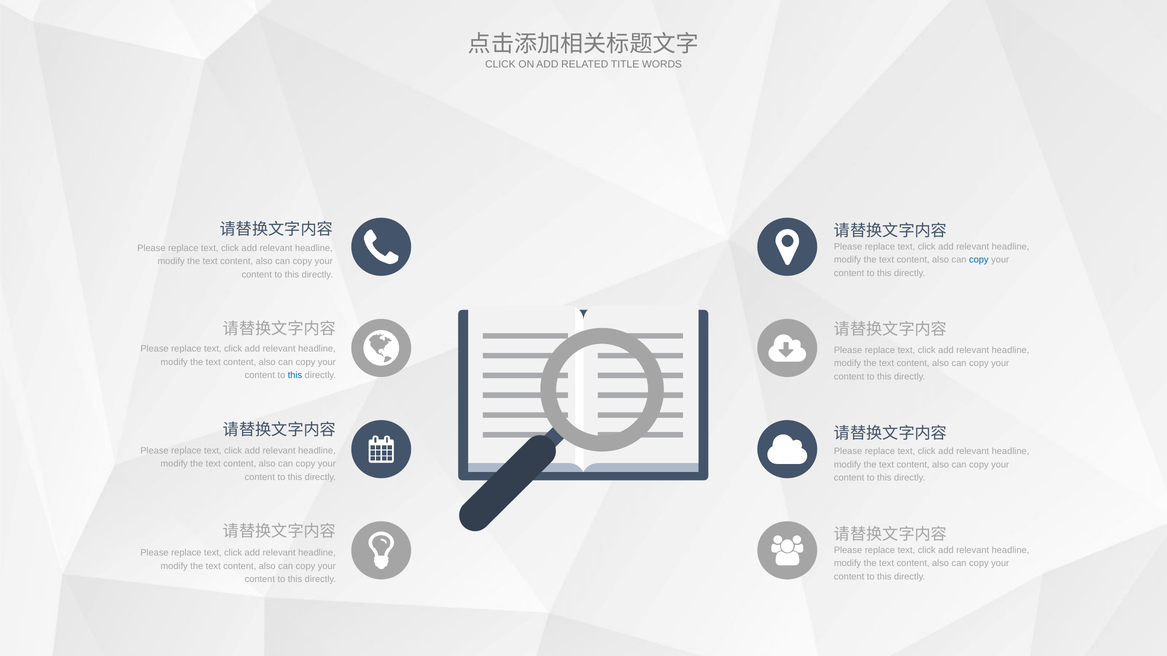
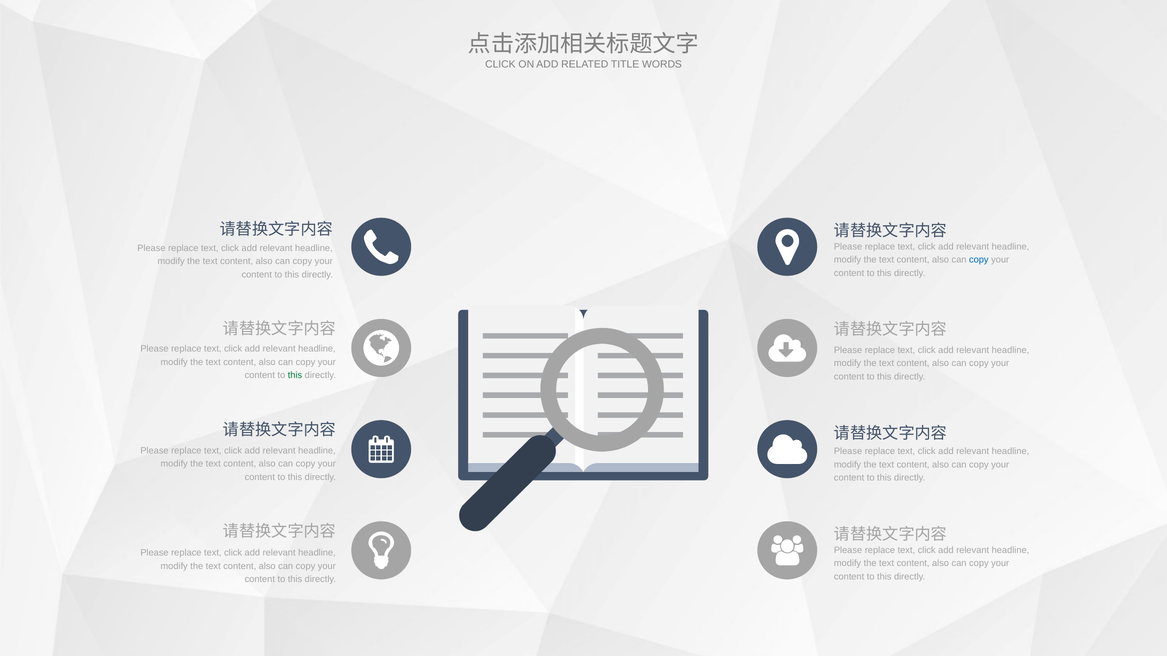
this at (295, 376) colour: blue -> green
